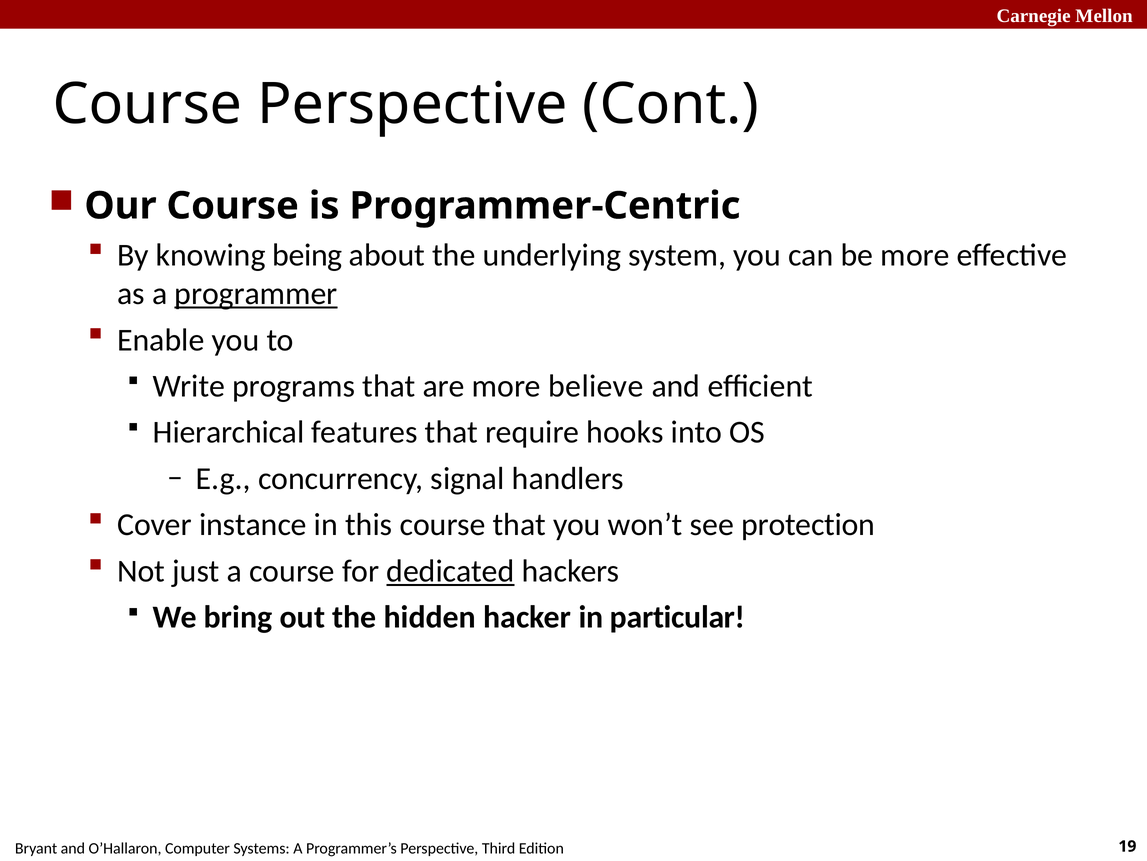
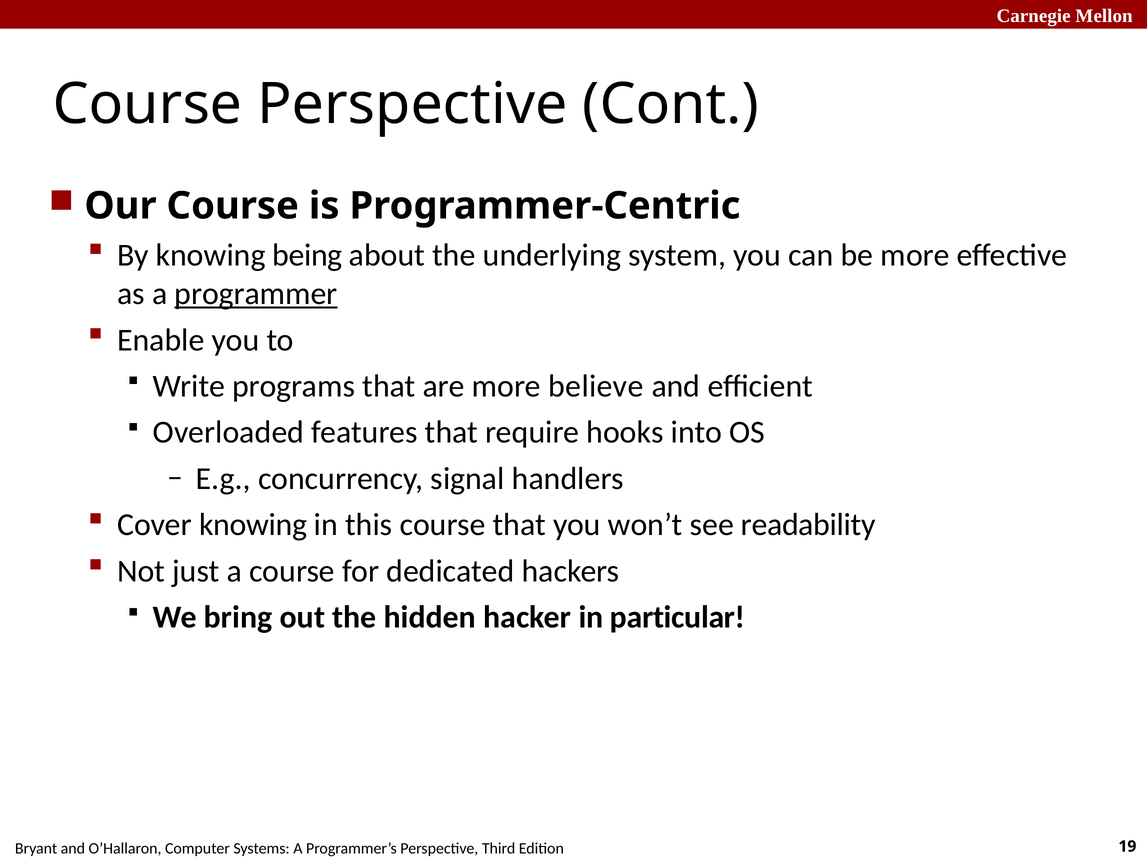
Hierarchical: Hierarchical -> Overloaded
Cover instance: instance -> knowing
protection: protection -> readability
dedicated underline: present -> none
